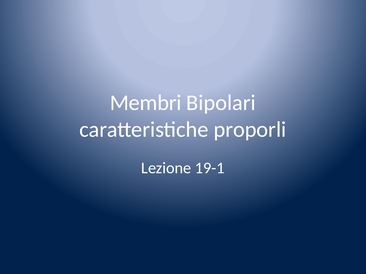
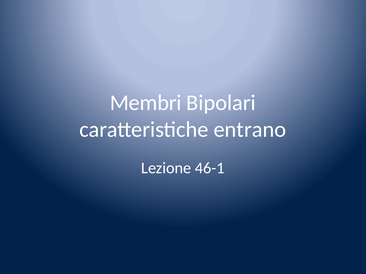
proporli: proporli -> entrano
19-1: 19-1 -> 46-1
